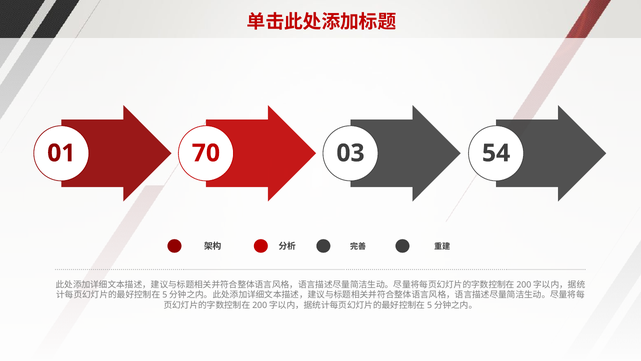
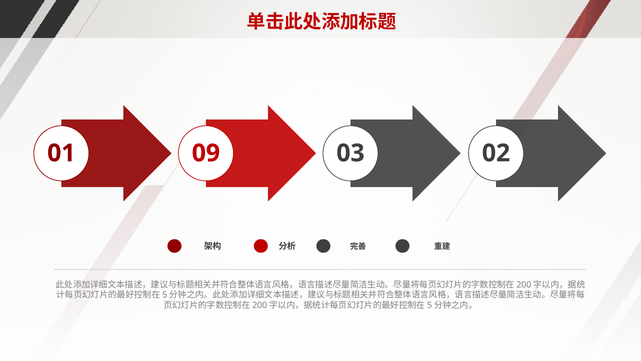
70: 70 -> 09
54: 54 -> 02
